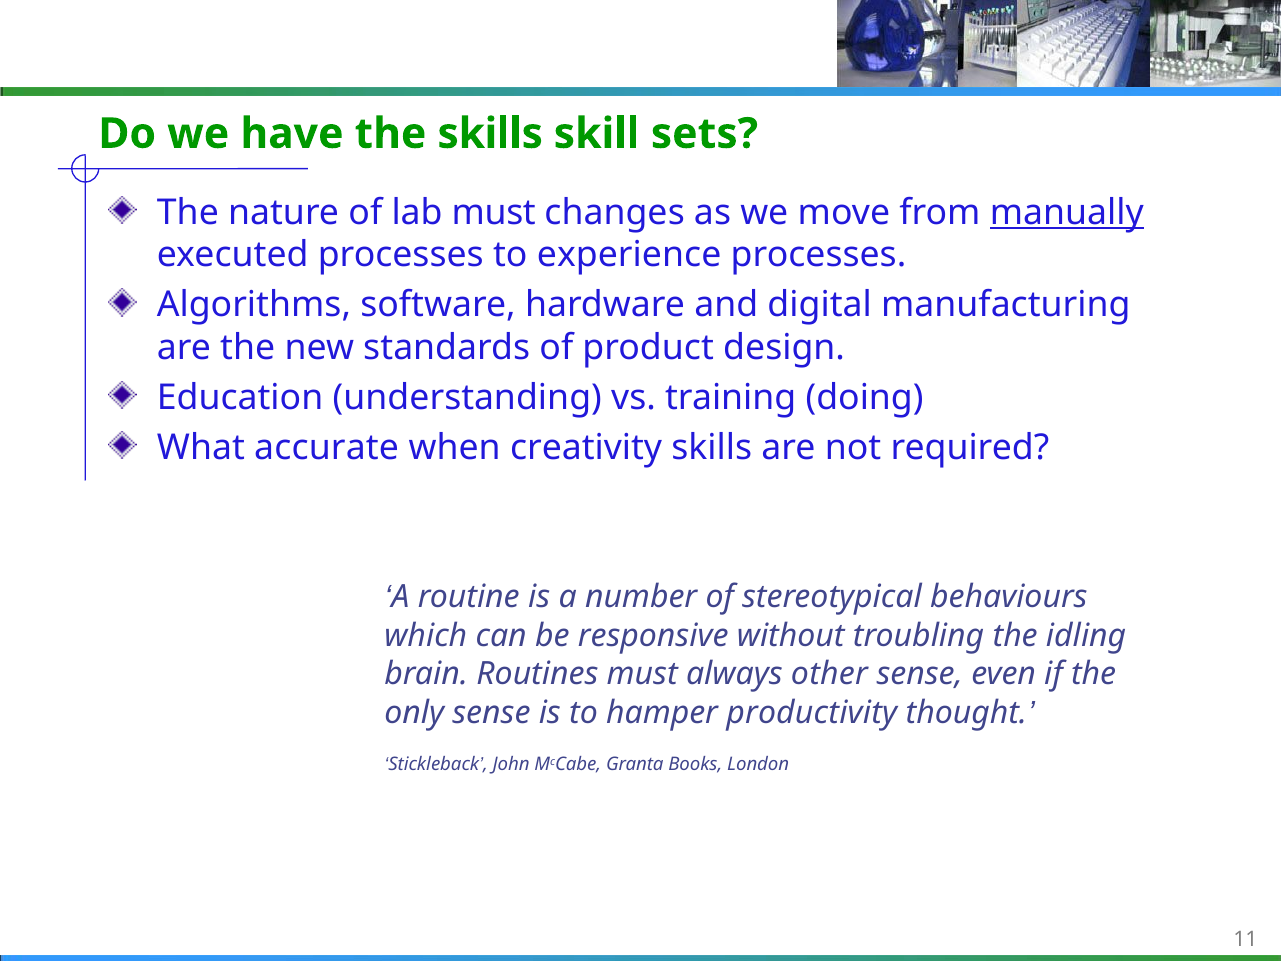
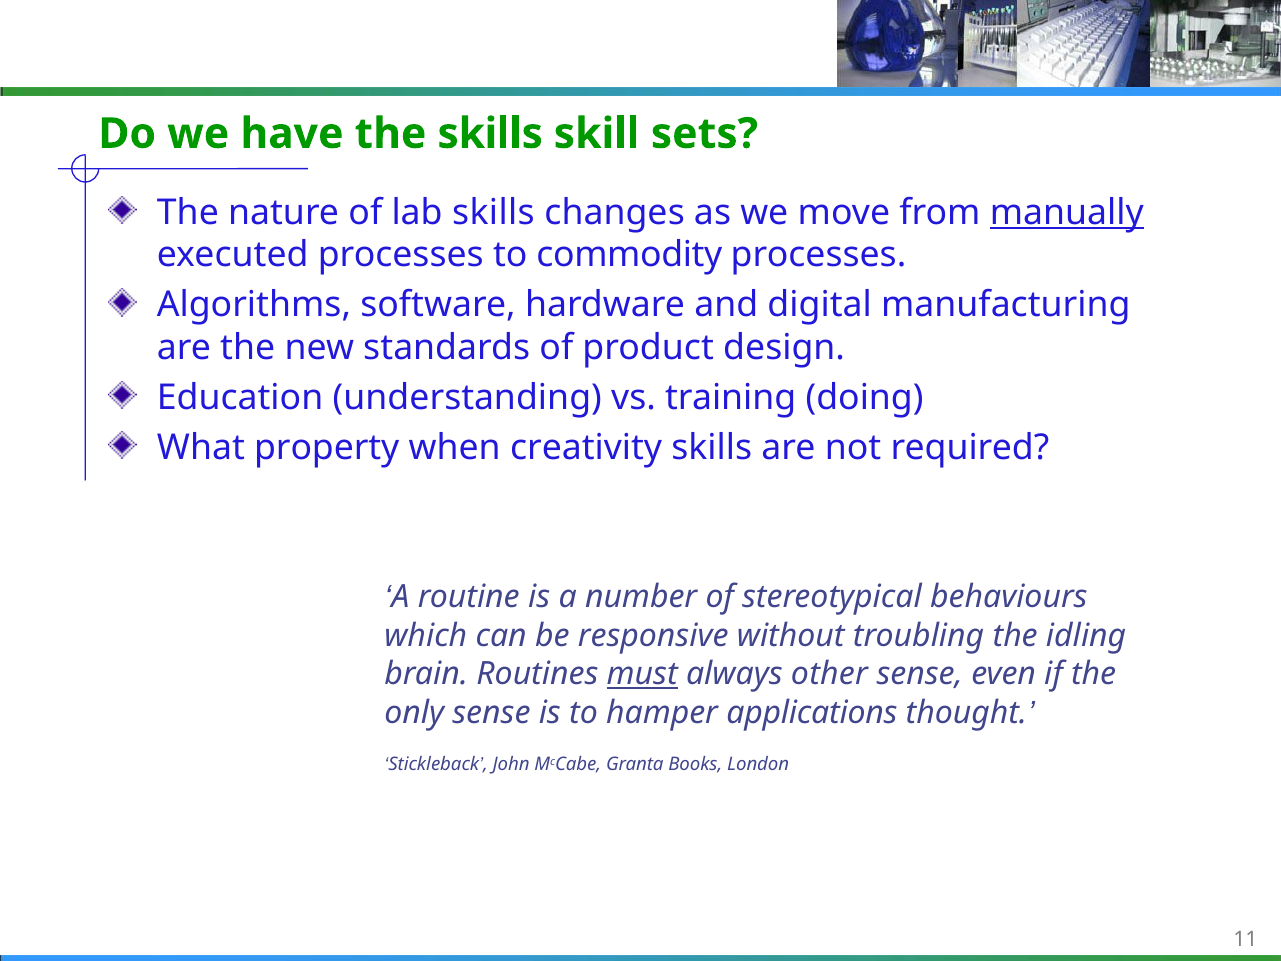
lab must: must -> skills
experience: experience -> commodity
accurate: accurate -> property
must at (642, 674) underline: none -> present
productivity: productivity -> applications
